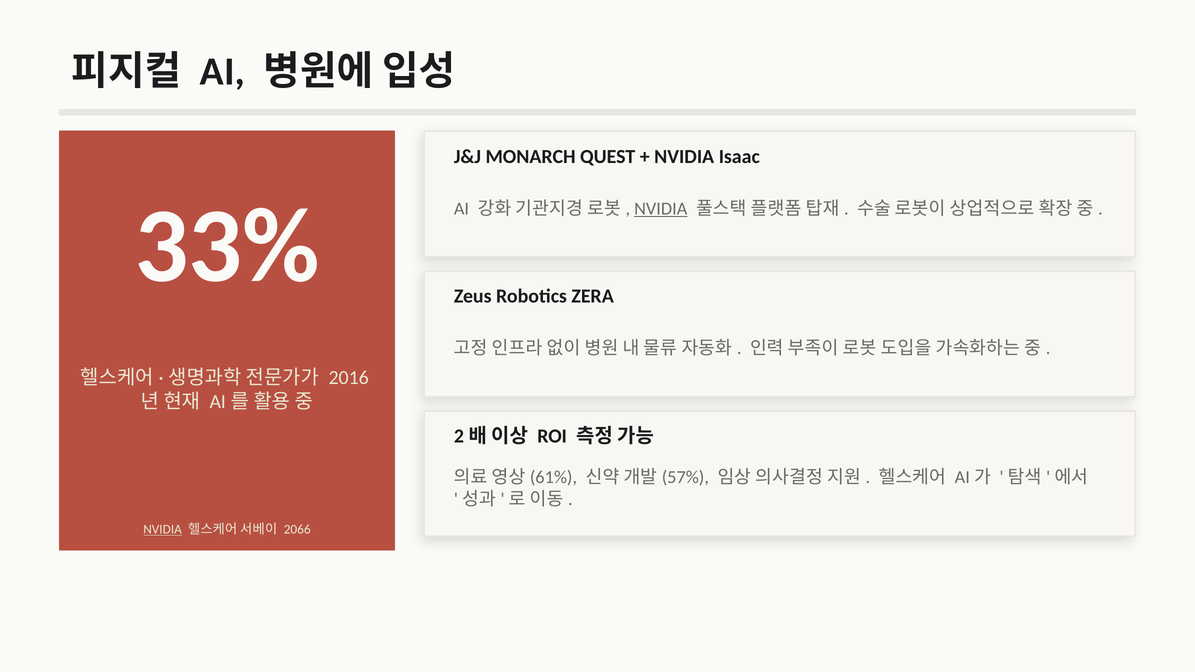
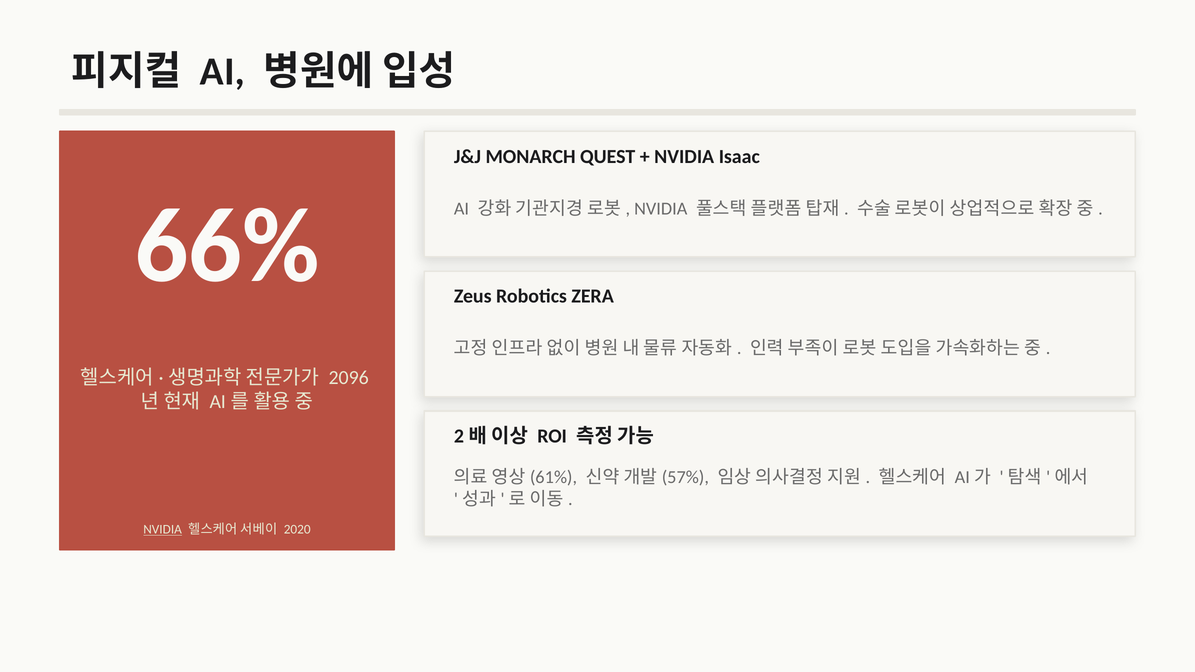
NVIDIA at (661, 209) underline: present -> none
33%: 33% -> 66%
2016: 2016 -> 2096
2066: 2066 -> 2020
